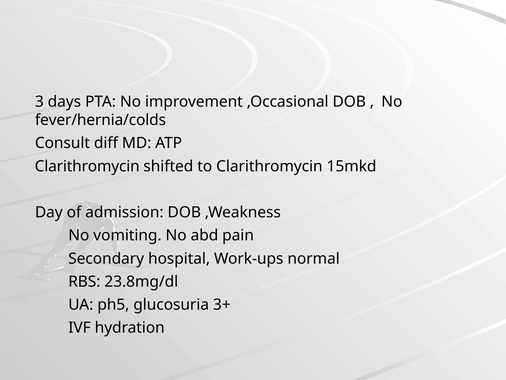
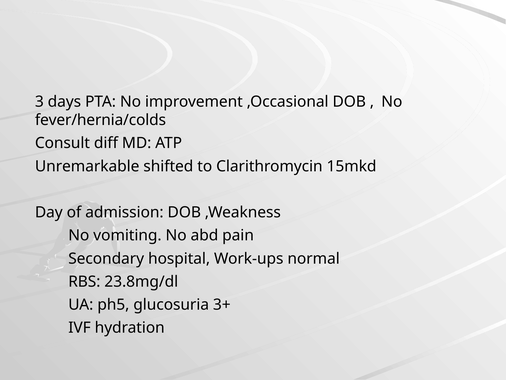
Clarithromycin at (87, 166): Clarithromycin -> Unremarkable
